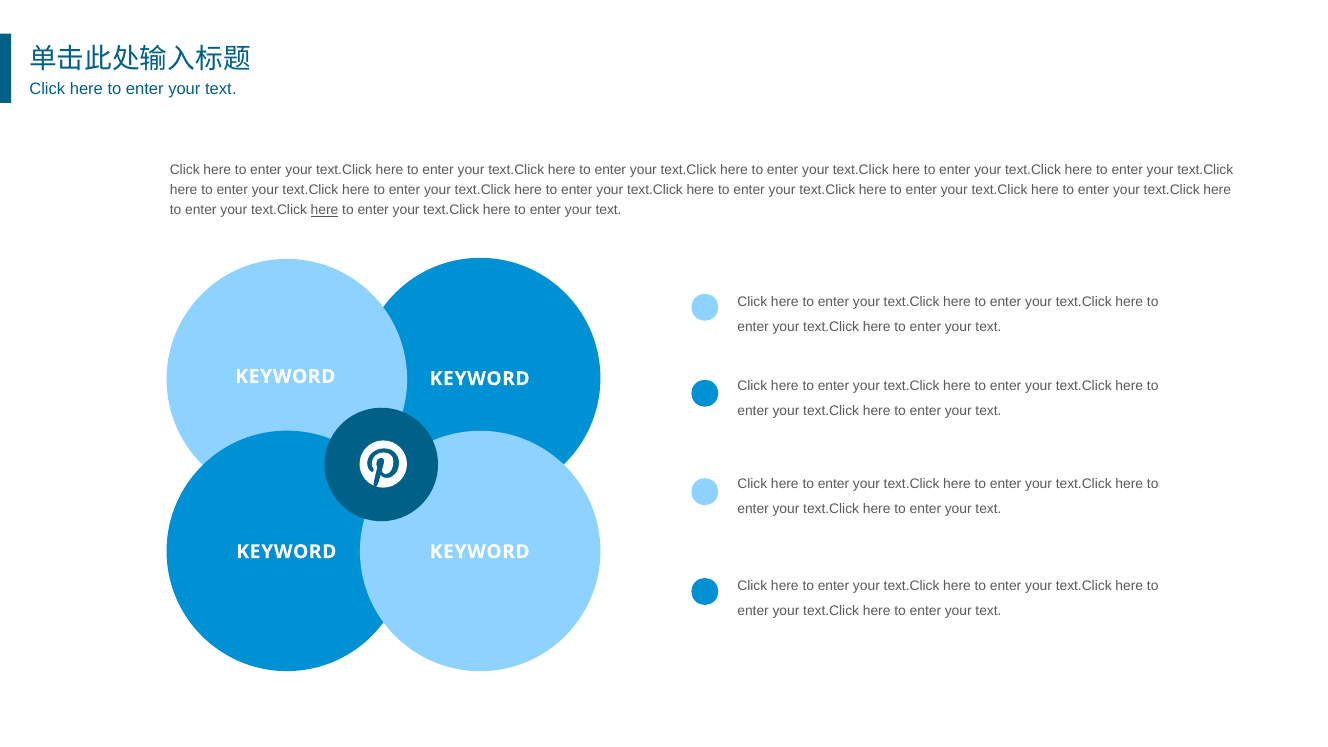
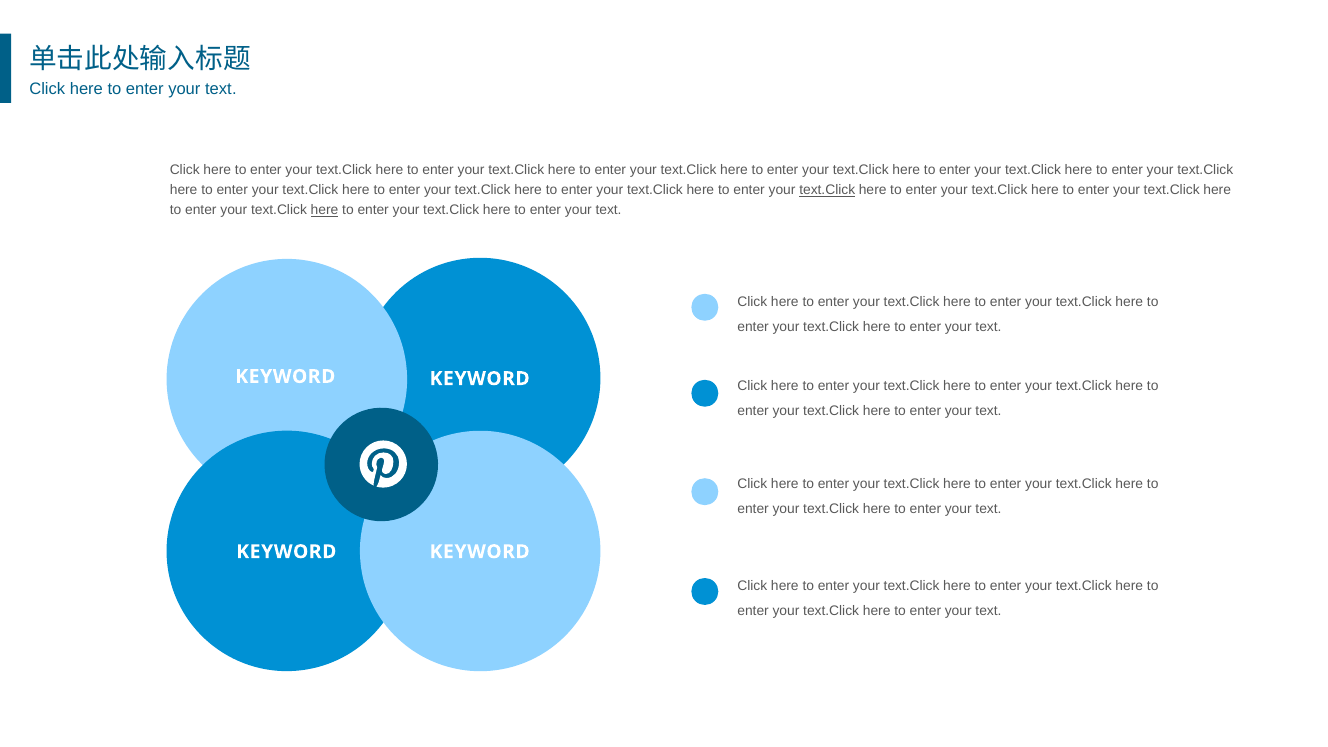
text.Click at (827, 190) underline: none -> present
